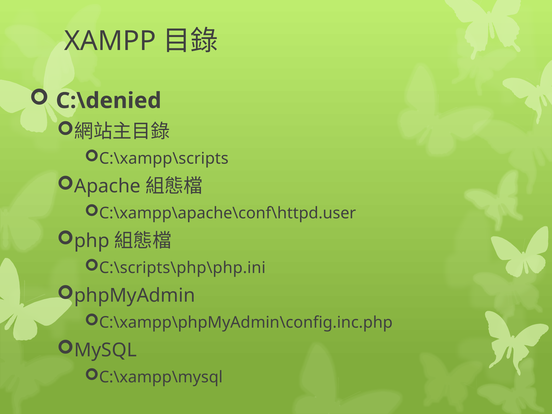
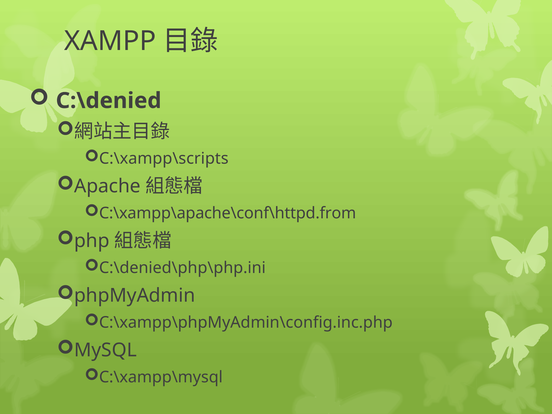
C:\xampp\apache\conf\httpd.user: C:\xampp\apache\conf\httpd.user -> C:\xampp\apache\conf\httpd.from
C:\scripts\php\php.ini: C:\scripts\php\php.ini -> C:\denied\php\php.ini
